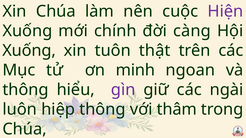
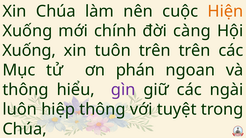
Hiện colour: purple -> orange
tuôn thật: thật -> trên
minh: minh -> phán
thâm: thâm -> tuyệt
